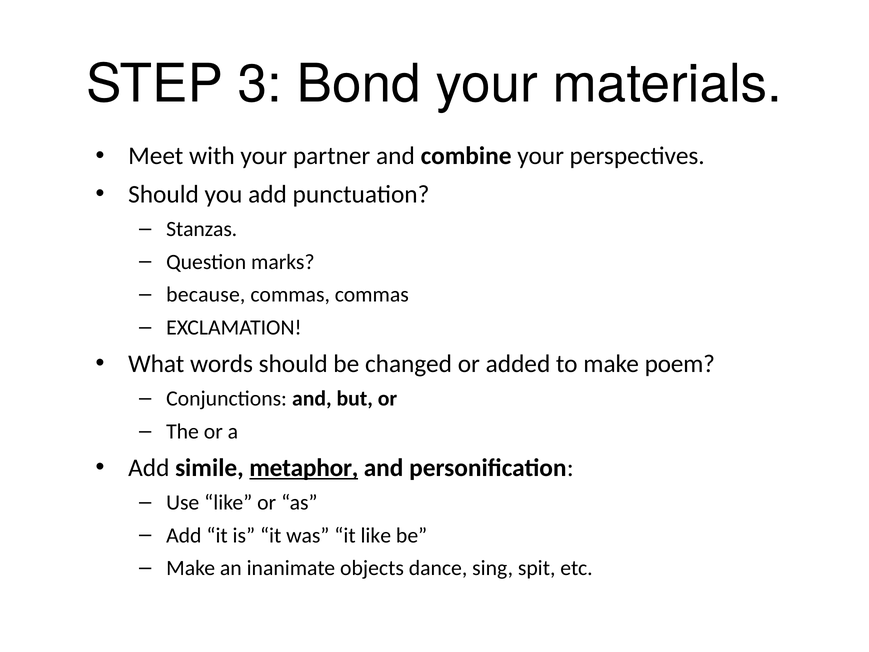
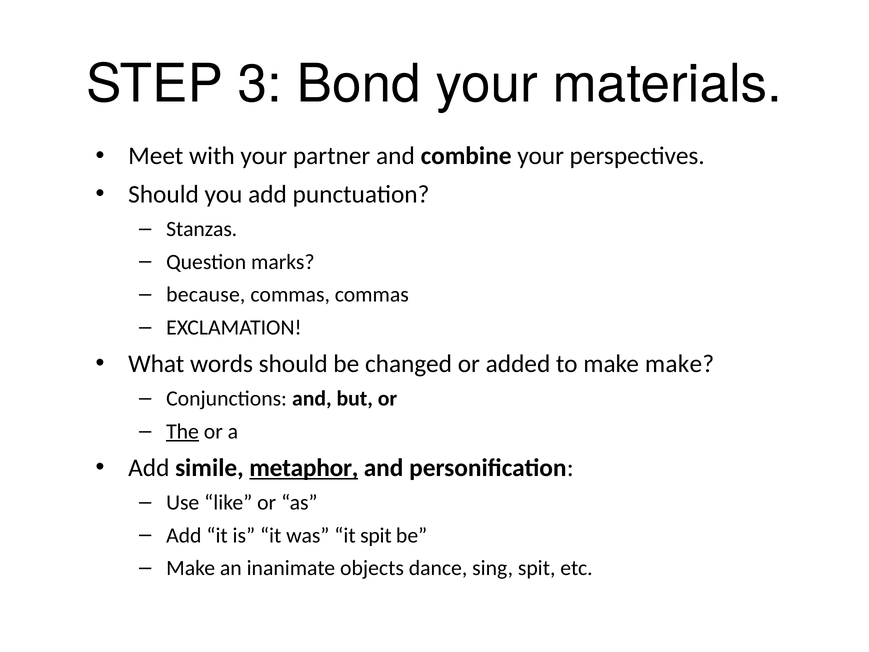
make poem: poem -> make
The underline: none -> present
it like: like -> spit
